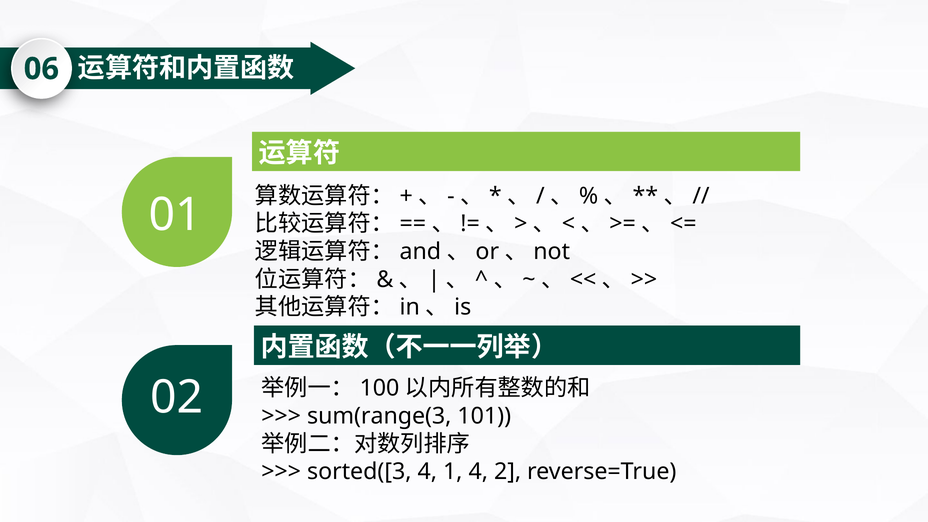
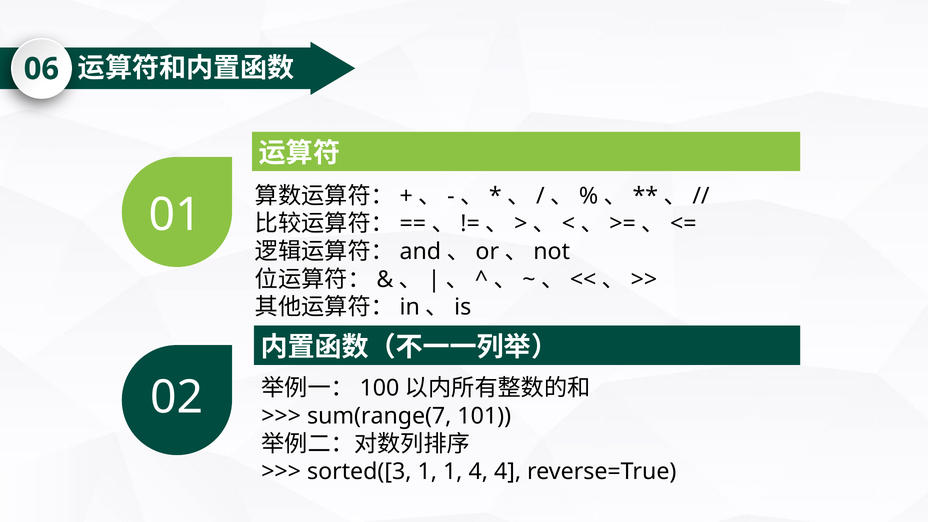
sum(range(3: sum(range(3 -> sum(range(7
sorted([3 4: 4 -> 1
4 2: 2 -> 4
